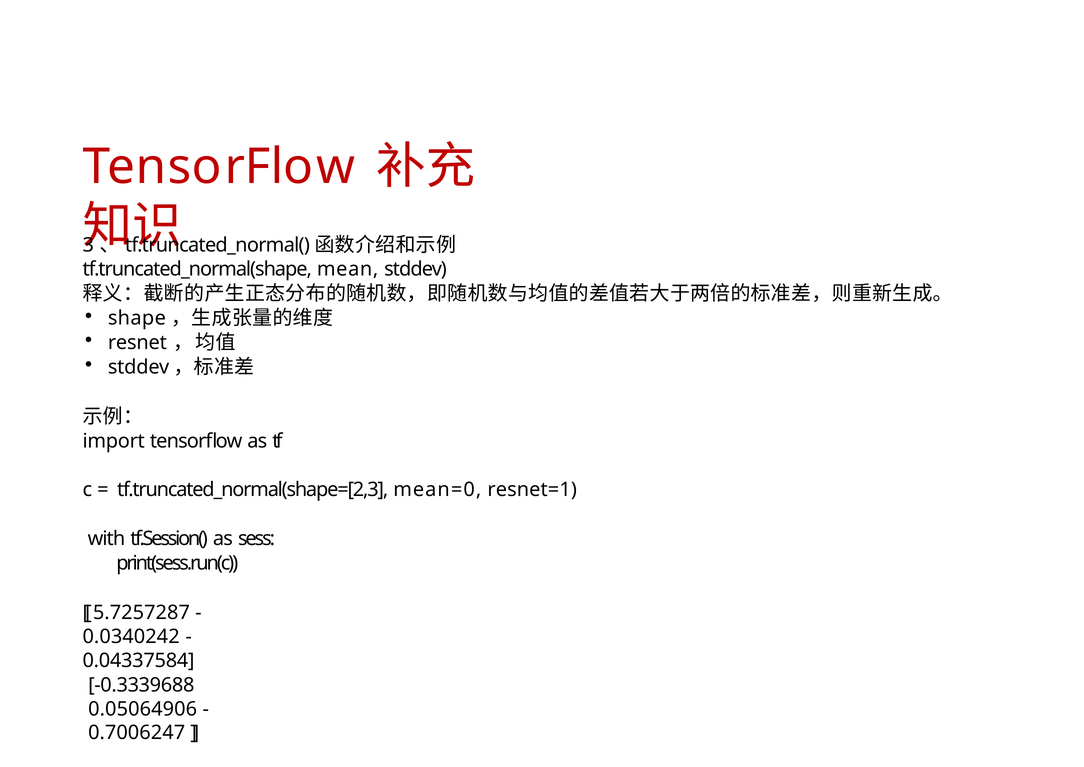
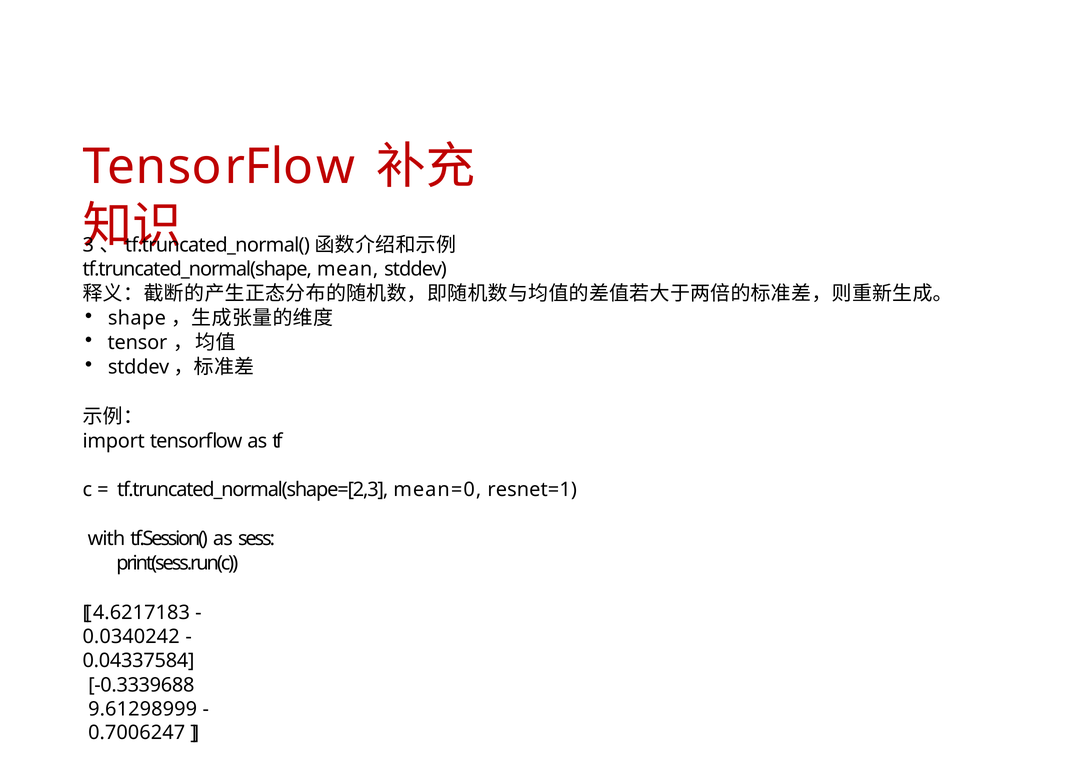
resnet: resnet -> tensor
5.7257287: 5.7257287 -> 4.6217183
0.05064906: 0.05064906 -> 9.61298999
